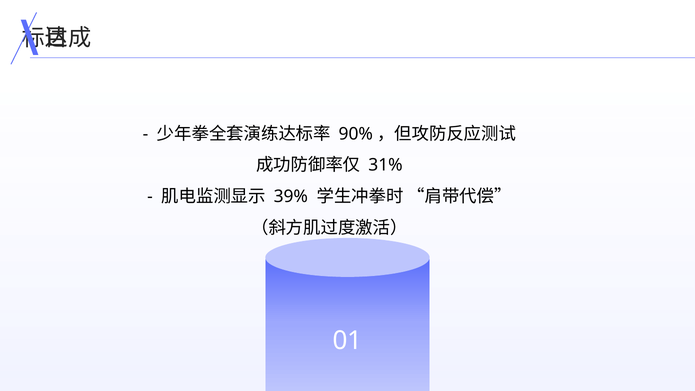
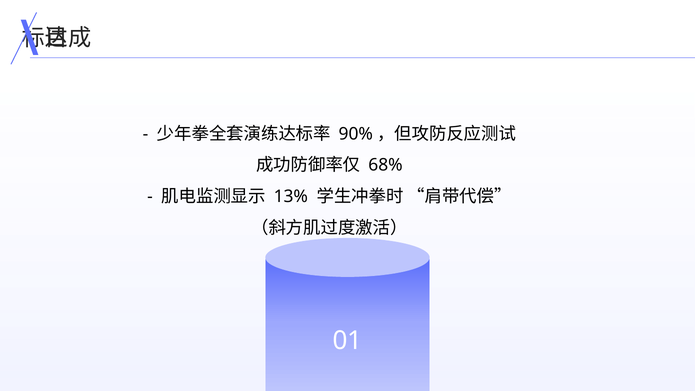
31%: 31% -> 68%
39%: 39% -> 13%
